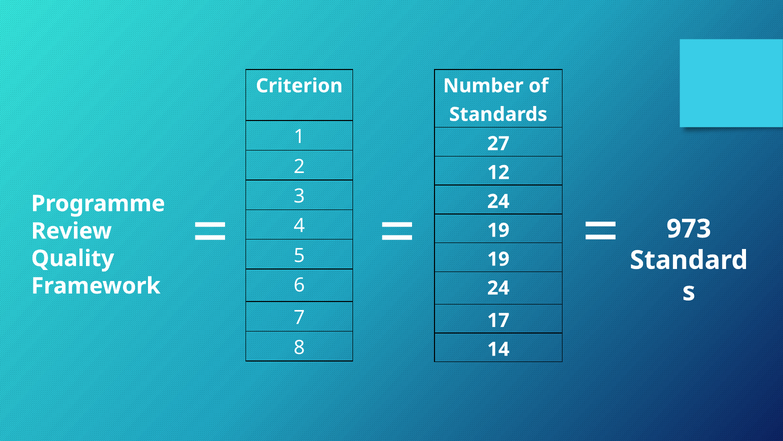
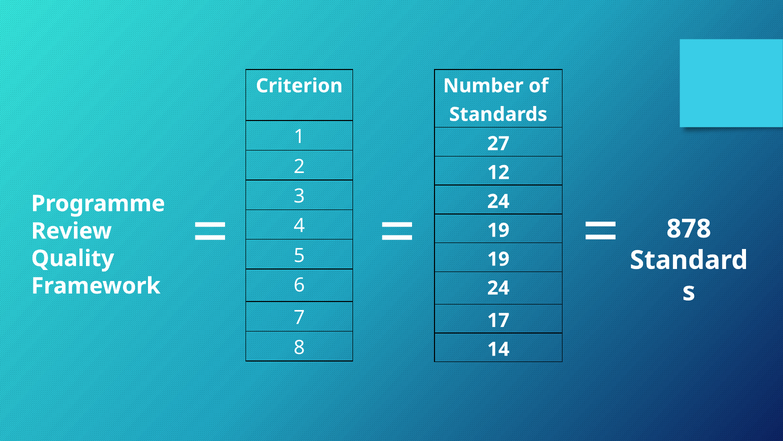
973: 973 -> 878
